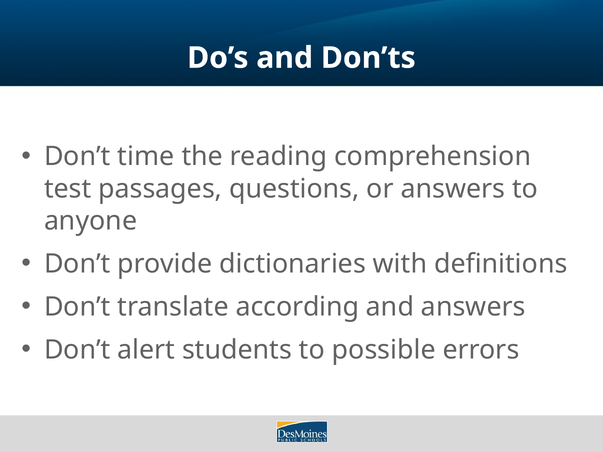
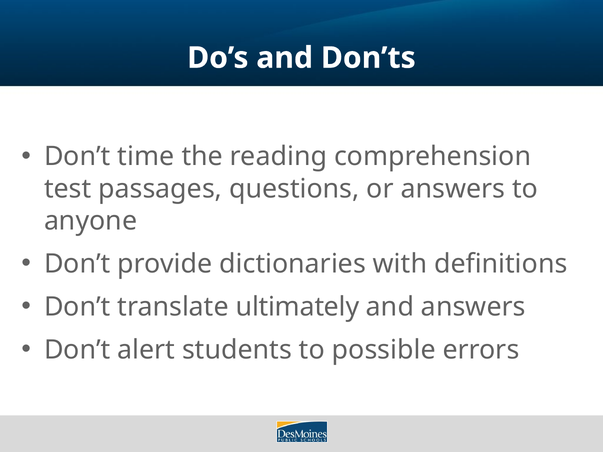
according: according -> ultimately
